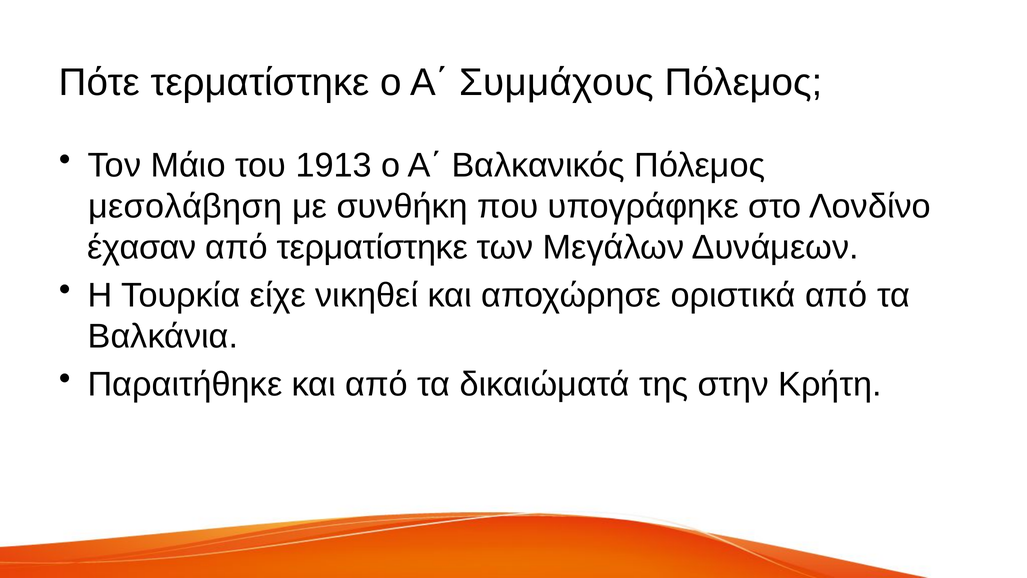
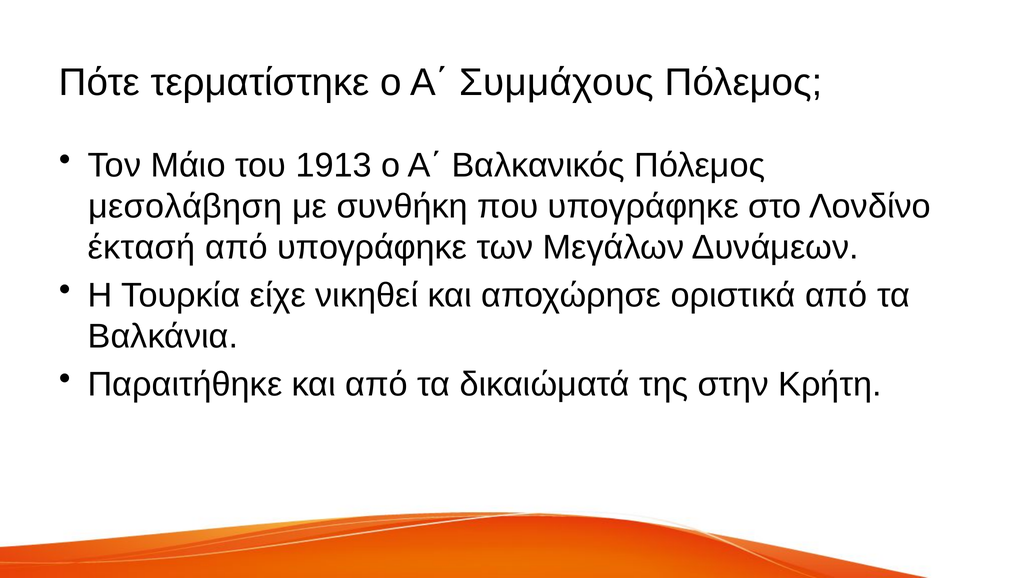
έχασαν: έχασαν -> έκτασή
από τερματίστηκε: τερματίστηκε -> υπογράφηκε
